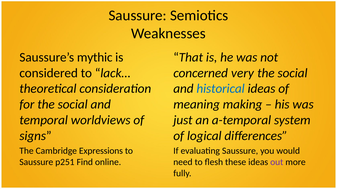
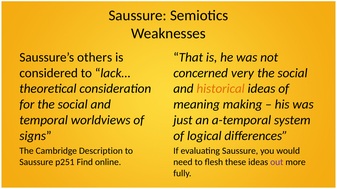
mythic: mythic -> others
historical colour: blue -> orange
Expressions: Expressions -> Description
